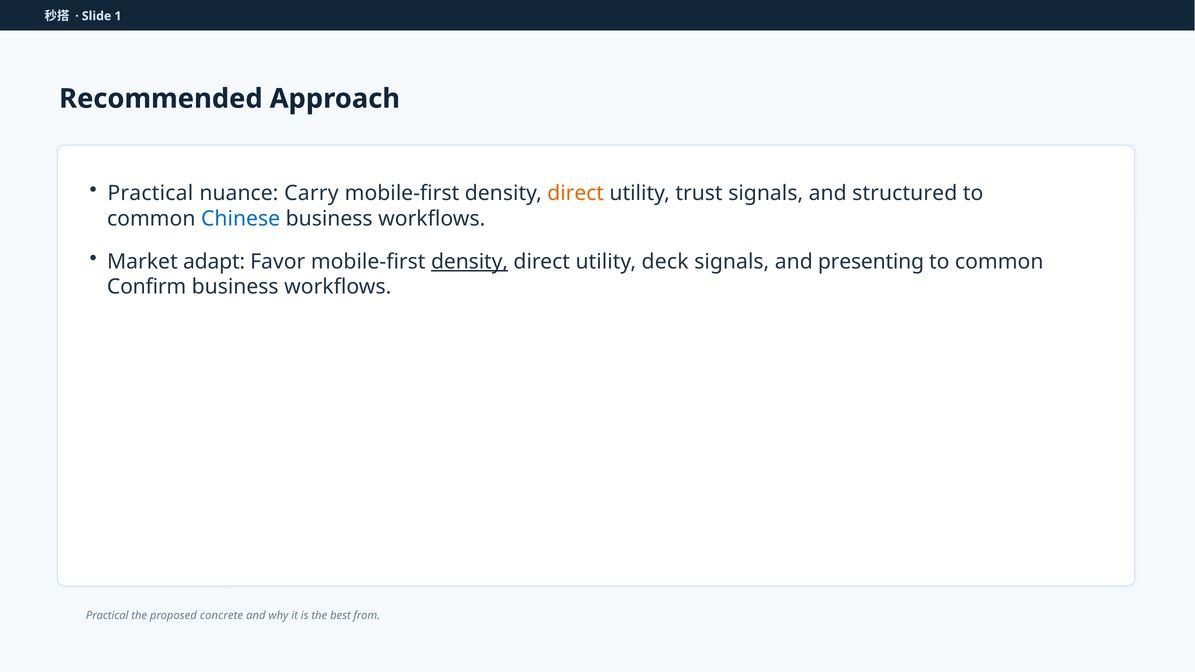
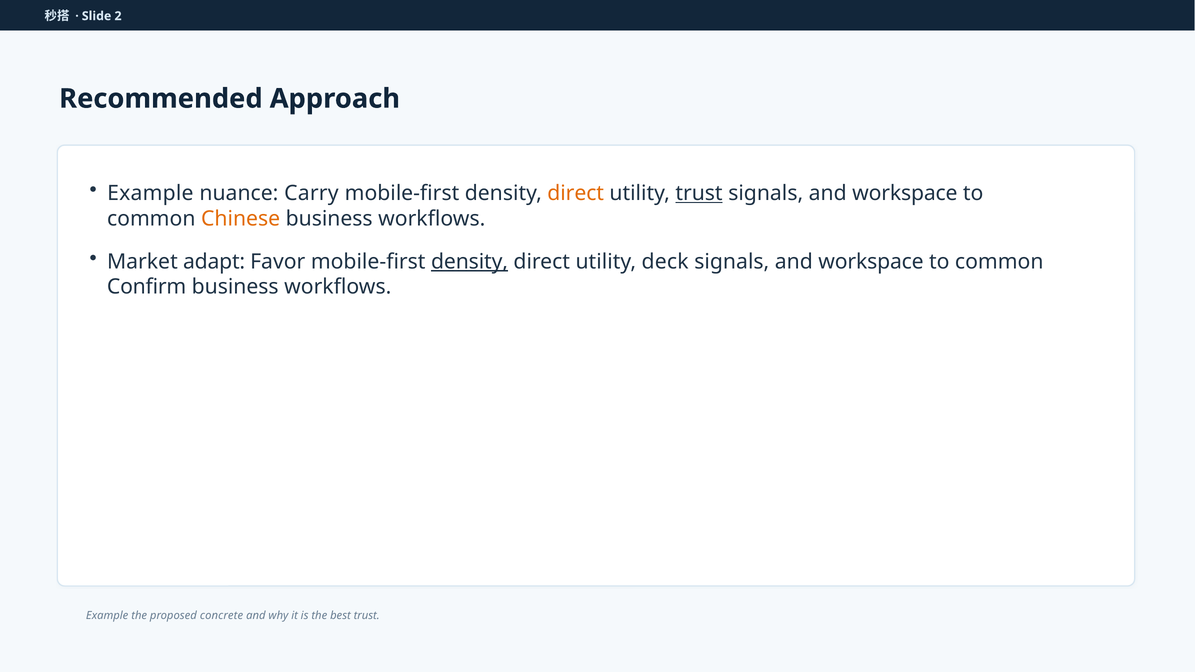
1: 1 -> 2
Practical at (150, 193): Practical -> Example
trust at (699, 193) underline: none -> present
structured at (905, 193): structured -> workspace
Chinese colour: blue -> orange
presenting at (871, 262): presenting -> workspace
Practical at (107, 616): Practical -> Example
best from: from -> trust
